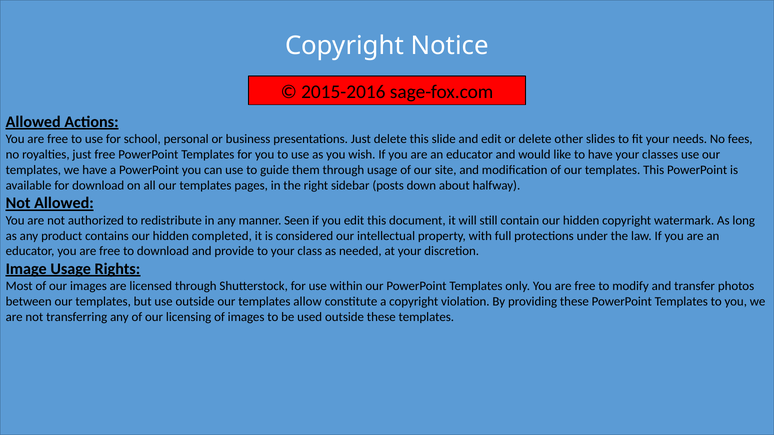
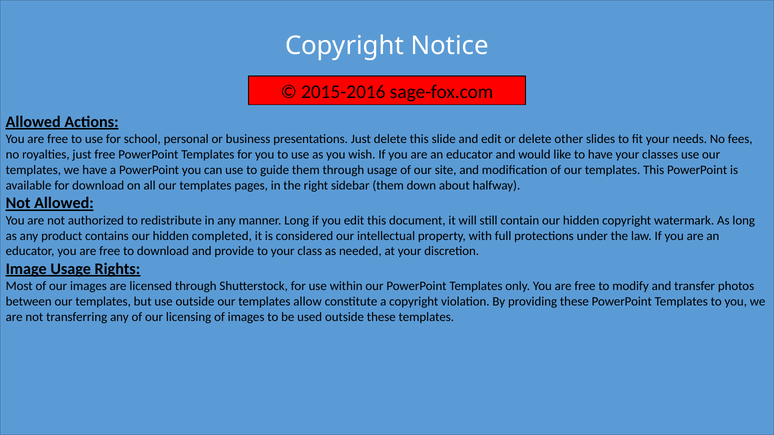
sidebar posts: posts -> them
manner Seen: Seen -> Long
